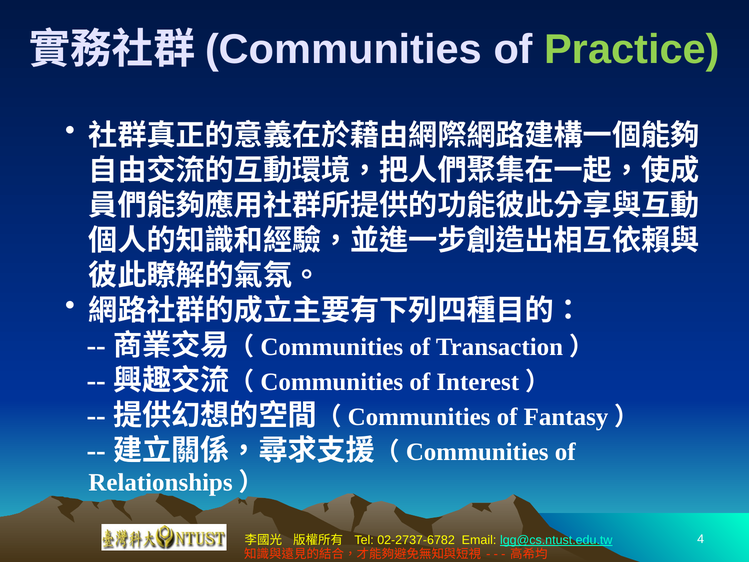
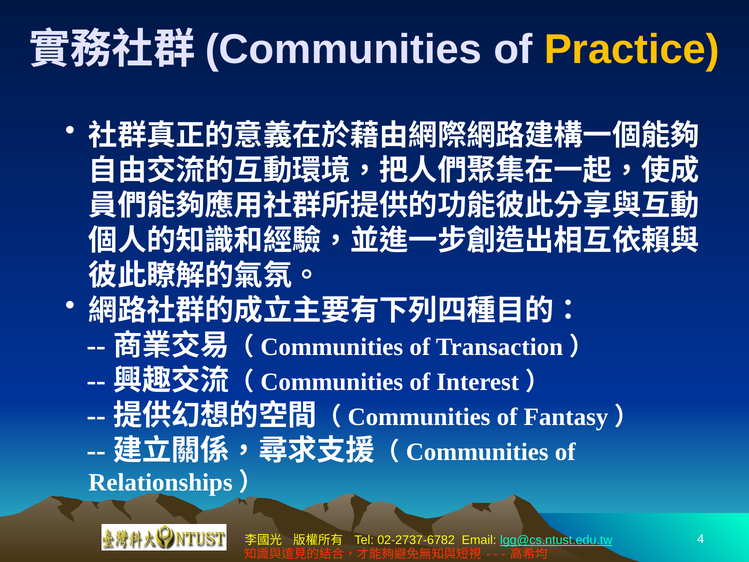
Practice colour: light green -> yellow
